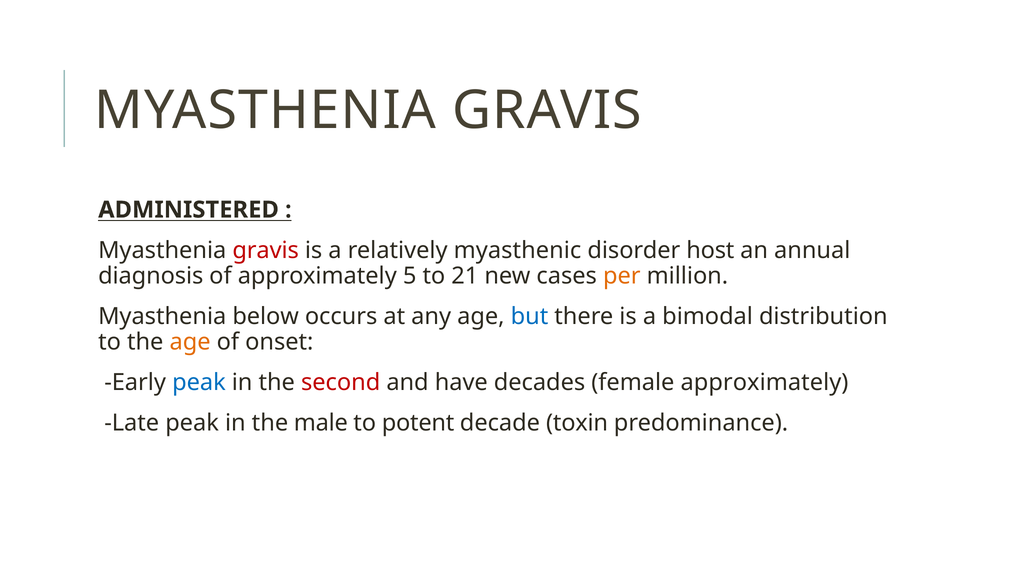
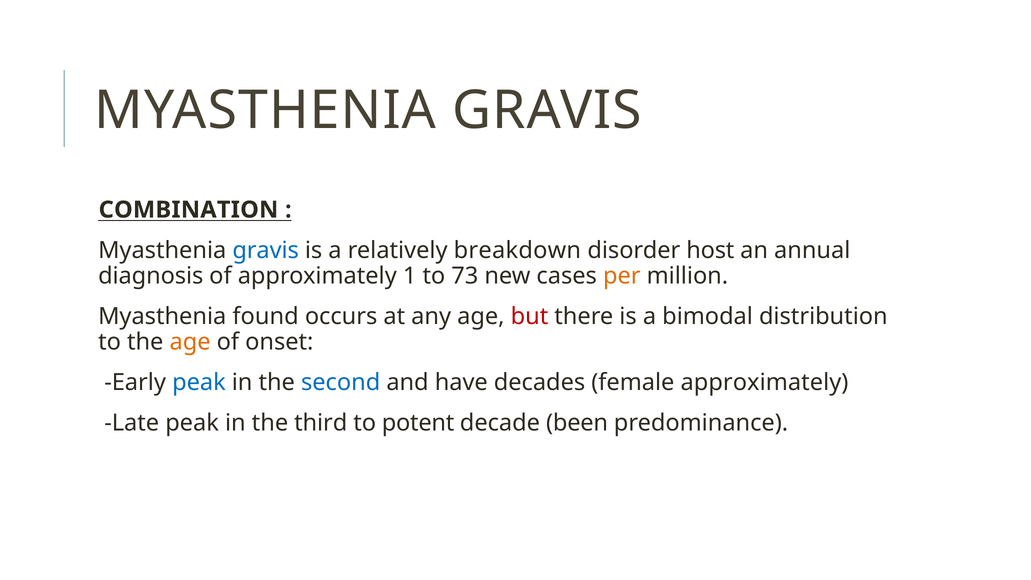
ADMINISTERED: ADMINISTERED -> COMBINATION
gravis at (266, 250) colour: red -> blue
myasthenic: myasthenic -> breakdown
5: 5 -> 1
21: 21 -> 73
below: below -> found
but colour: blue -> red
second colour: red -> blue
male: male -> third
toxin: toxin -> been
